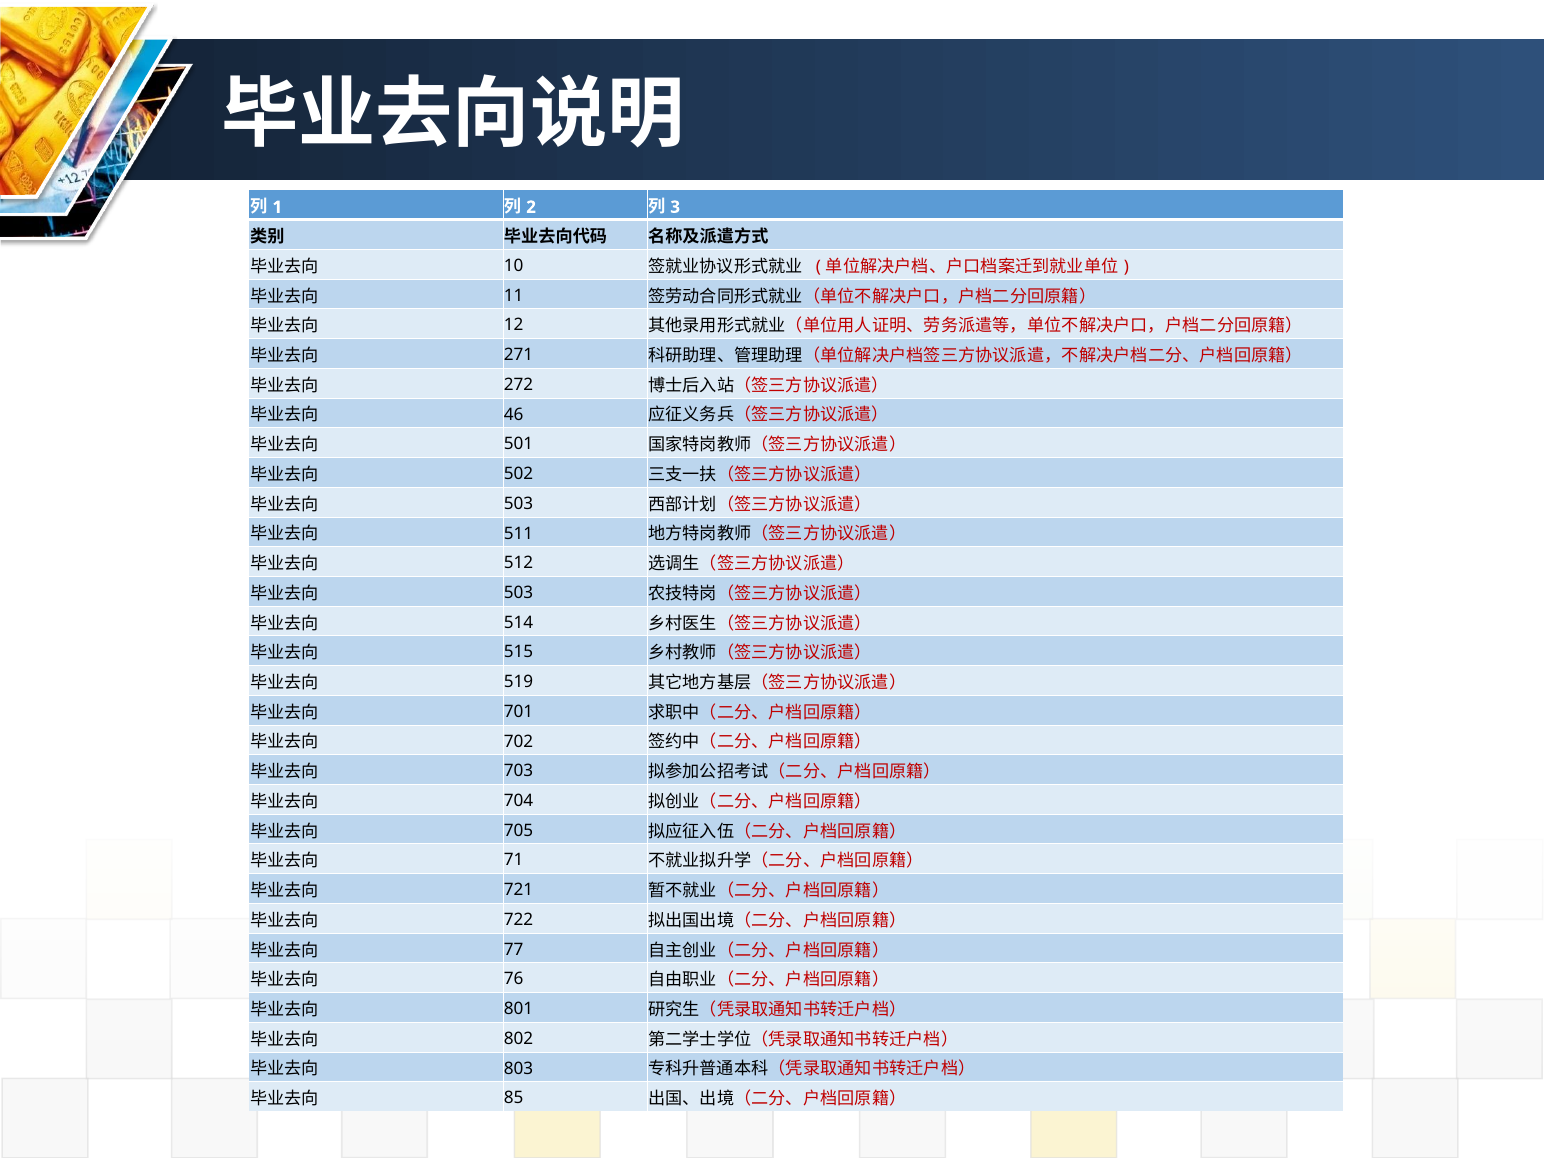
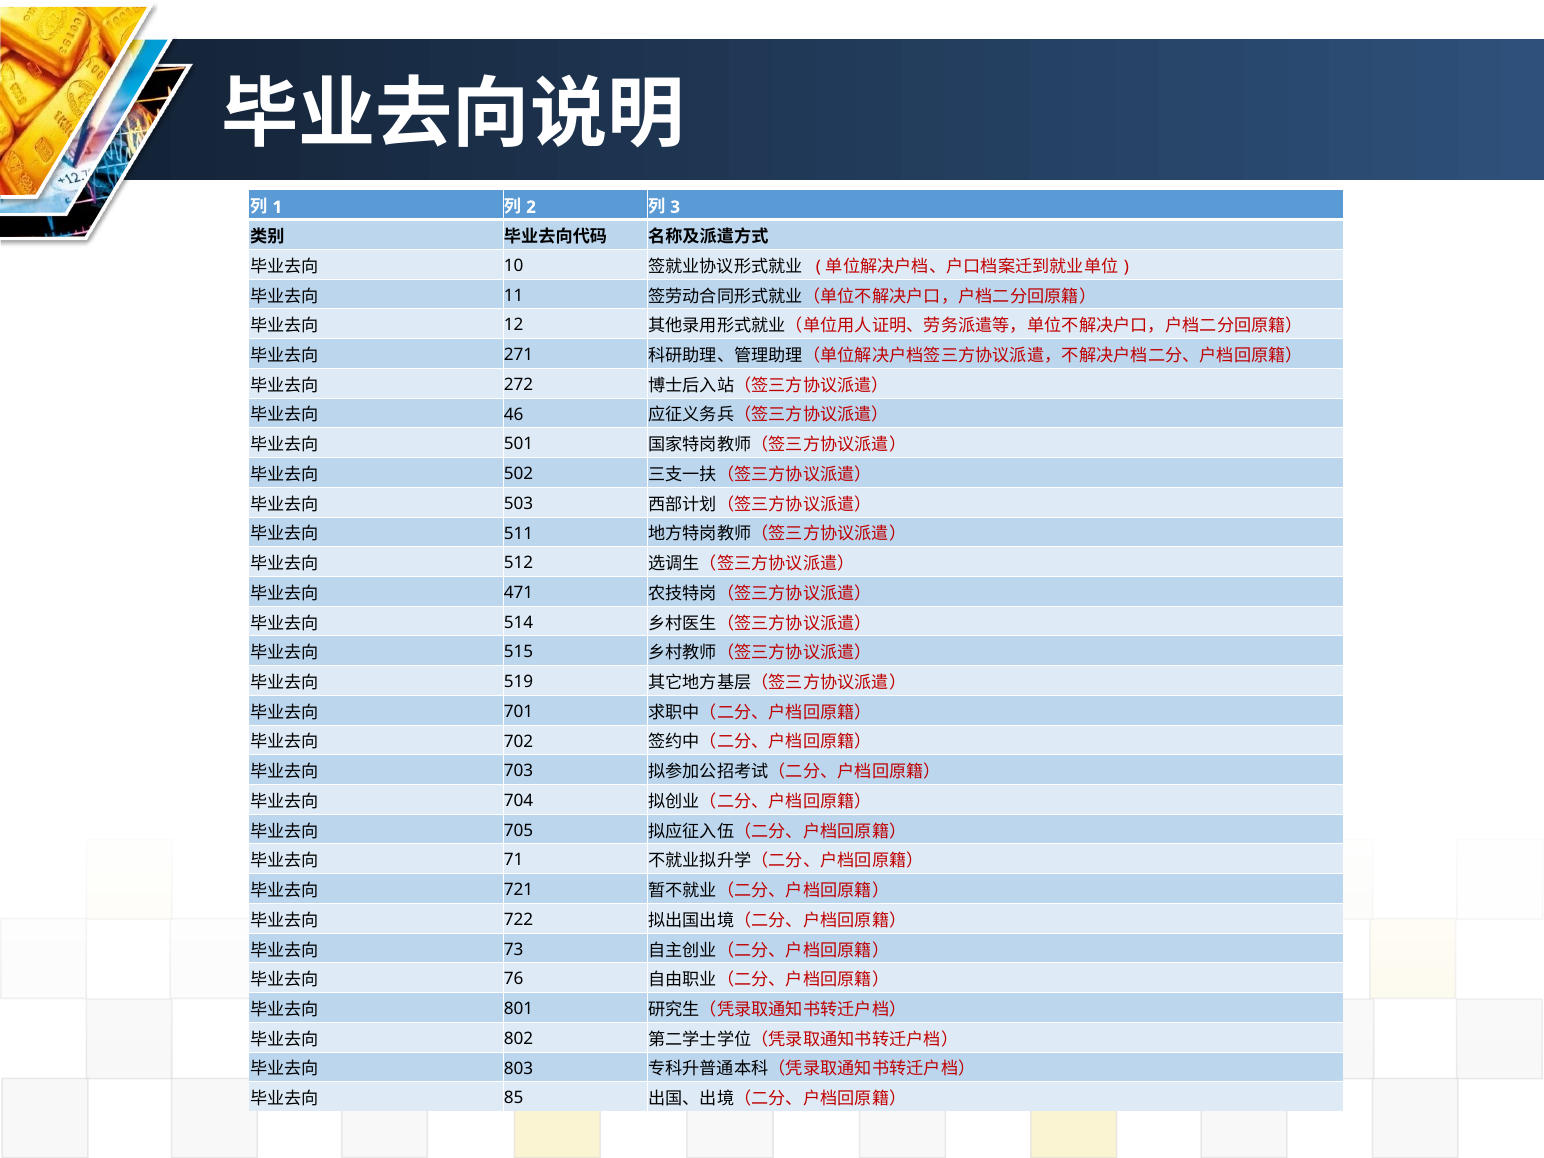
503 at (519, 593): 503 -> 471
77: 77 -> 73
